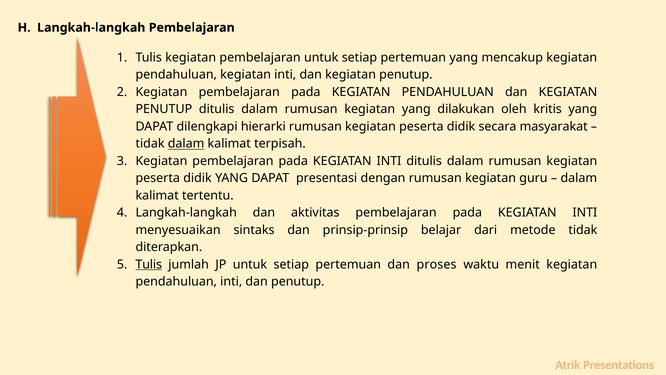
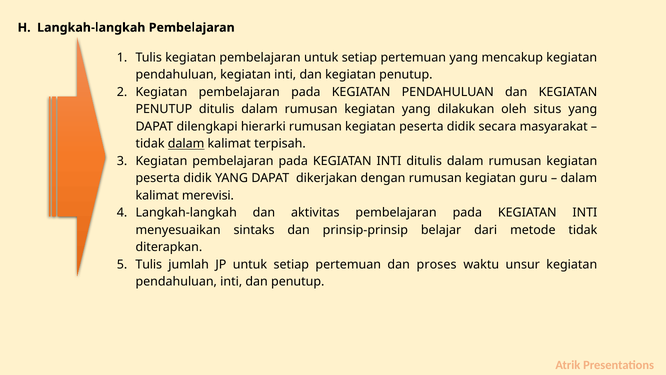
kritis: kritis -> situs
presentasi: presentasi -> dikerjakan
tertentu: tertentu -> merevisi
Tulis at (149, 264) underline: present -> none
menit: menit -> unsur
